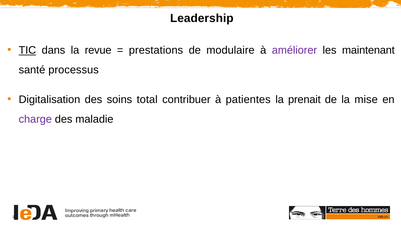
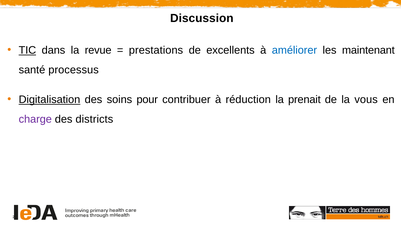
Leadership: Leadership -> Discussion
modulaire: modulaire -> excellents
améliorer colour: purple -> blue
Digitalisation underline: none -> present
total: total -> pour
patientes: patientes -> réduction
mise: mise -> vous
maladie: maladie -> districts
